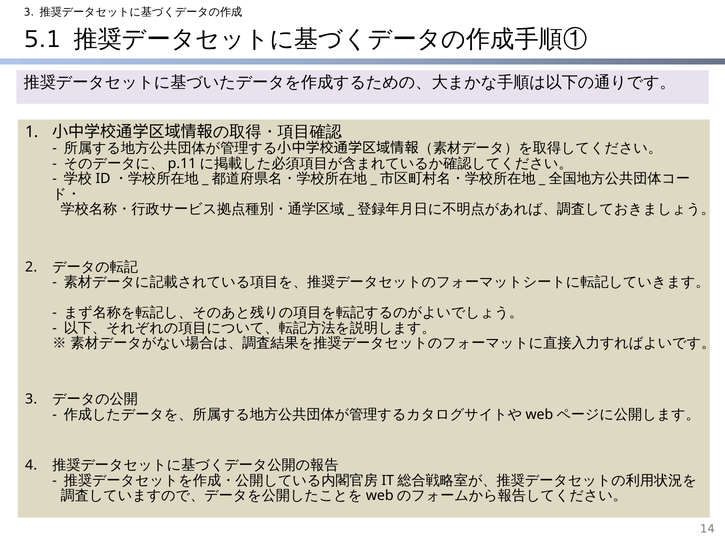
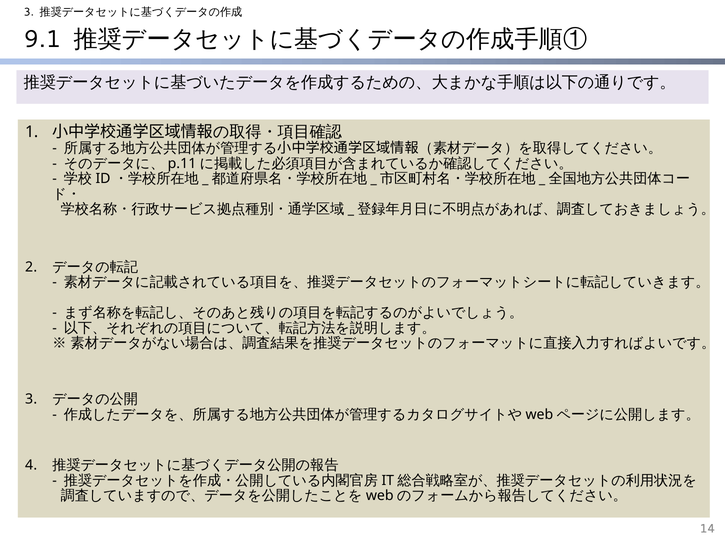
5.1: 5.1 -> 9.1
